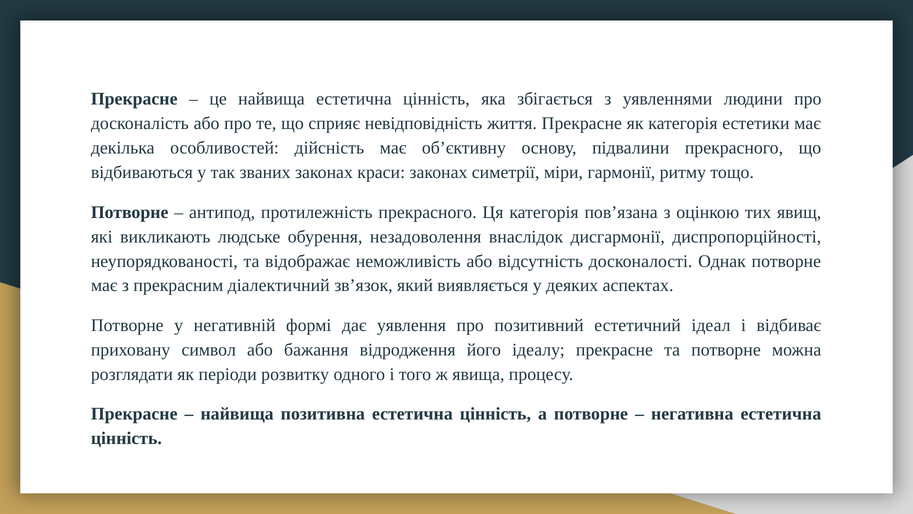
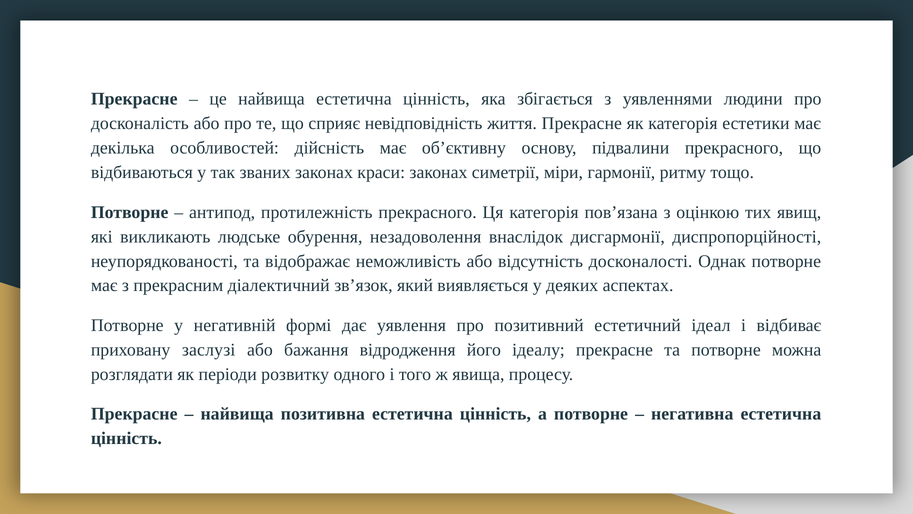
символ: символ -> заслузі
